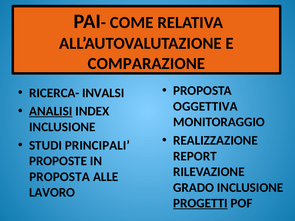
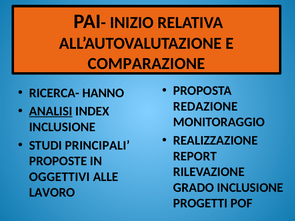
COME: COME -> INIZIO
INVALSI: INVALSI -> HANNO
OGGETTIVA: OGGETTIVA -> REDAZIONE
PROPOSTA at (59, 177): PROPOSTA -> OGGETTIVI
PROGETTI underline: present -> none
